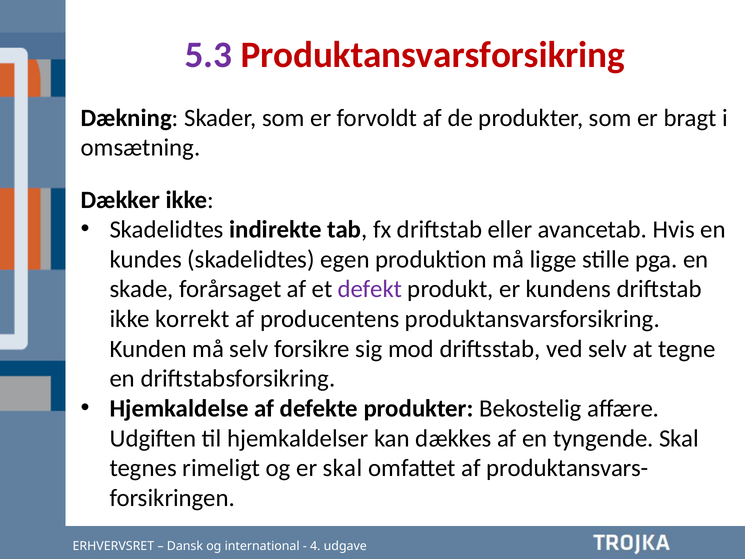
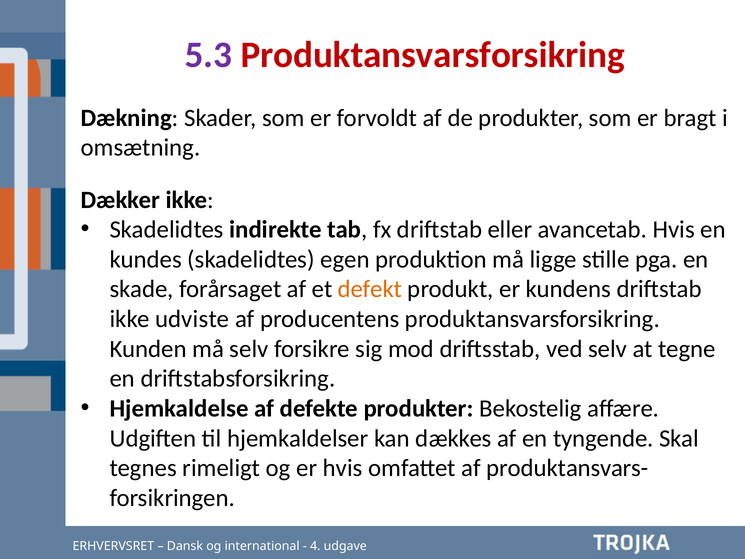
defekt colour: purple -> orange
korrekt: korrekt -> udviste
er skal: skal -> hvis
